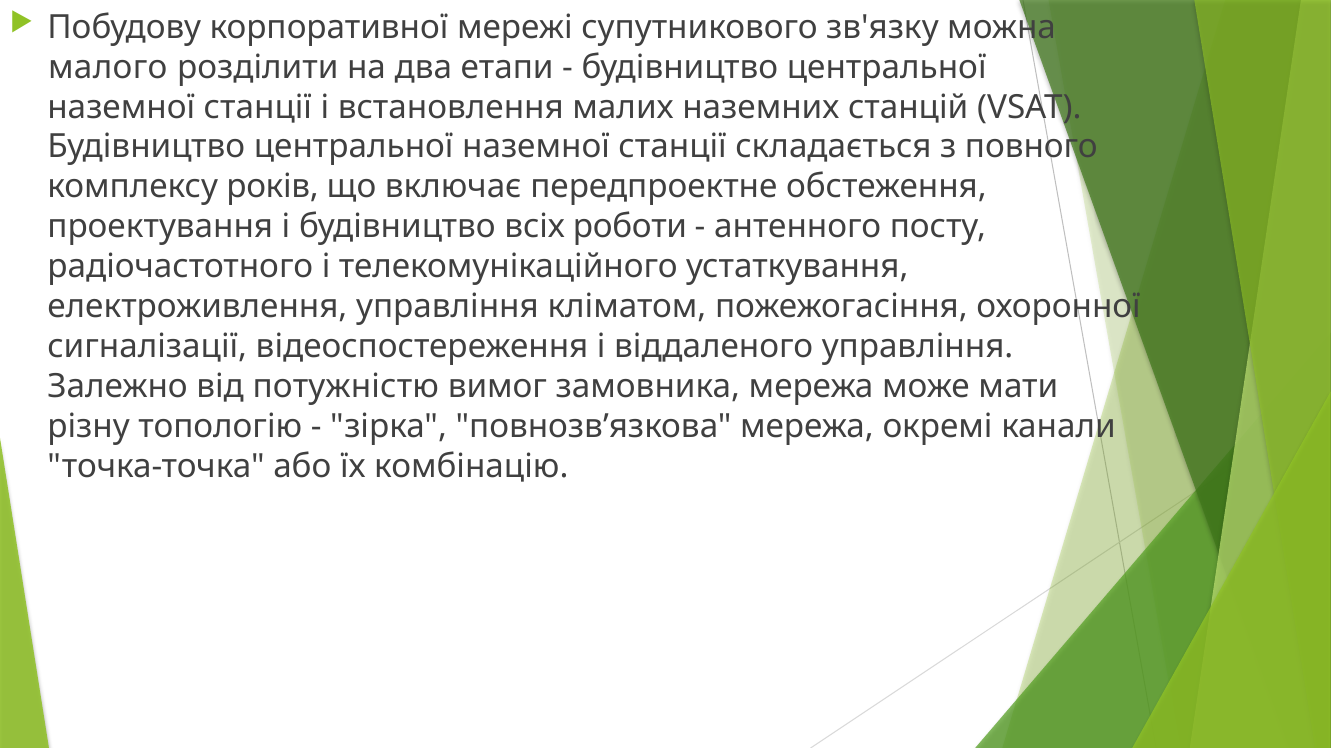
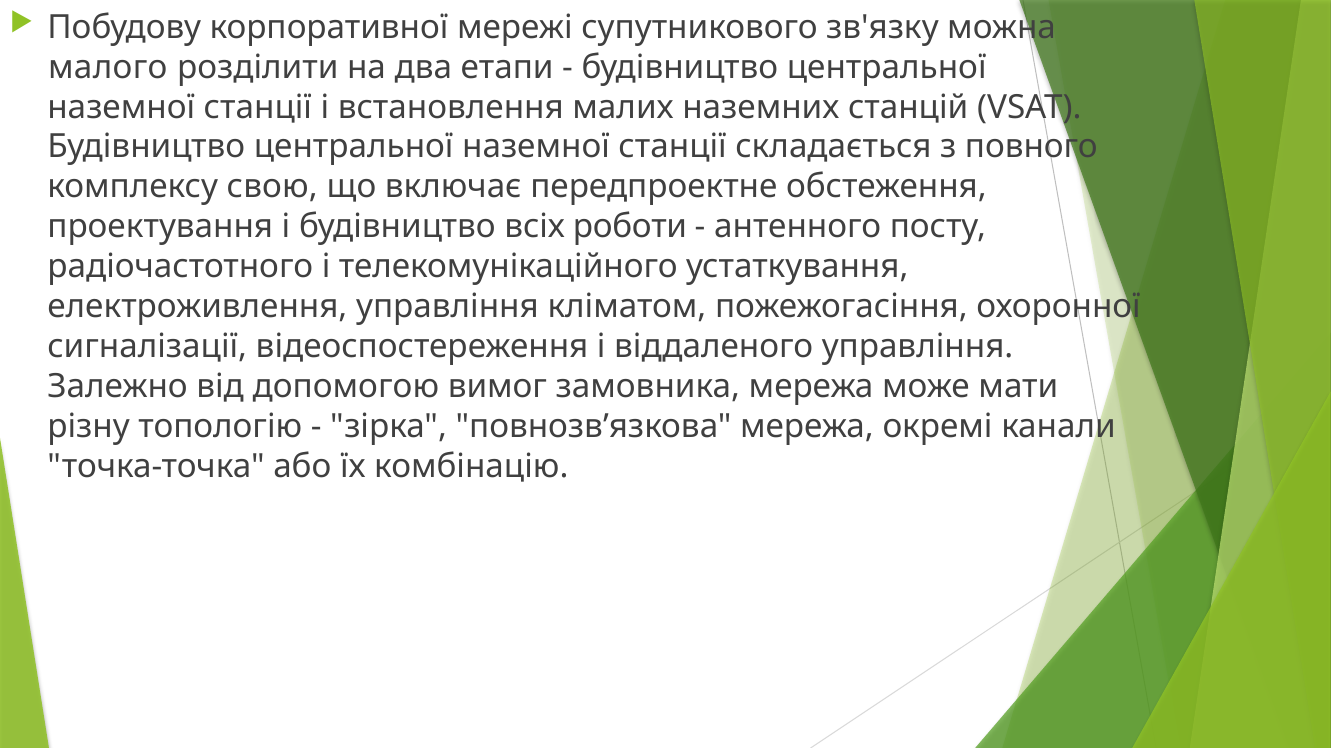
років: років -> свою
потужністю: потужністю -> допомогою
